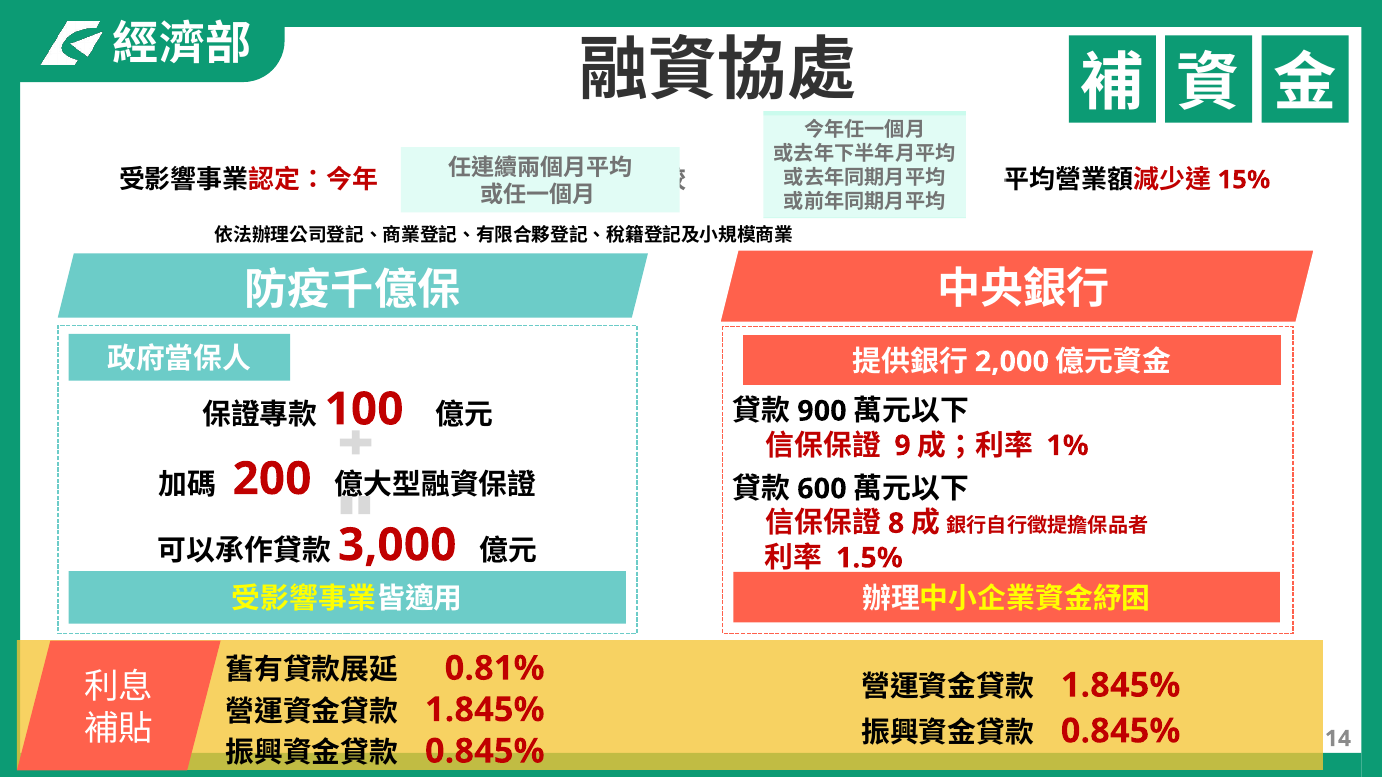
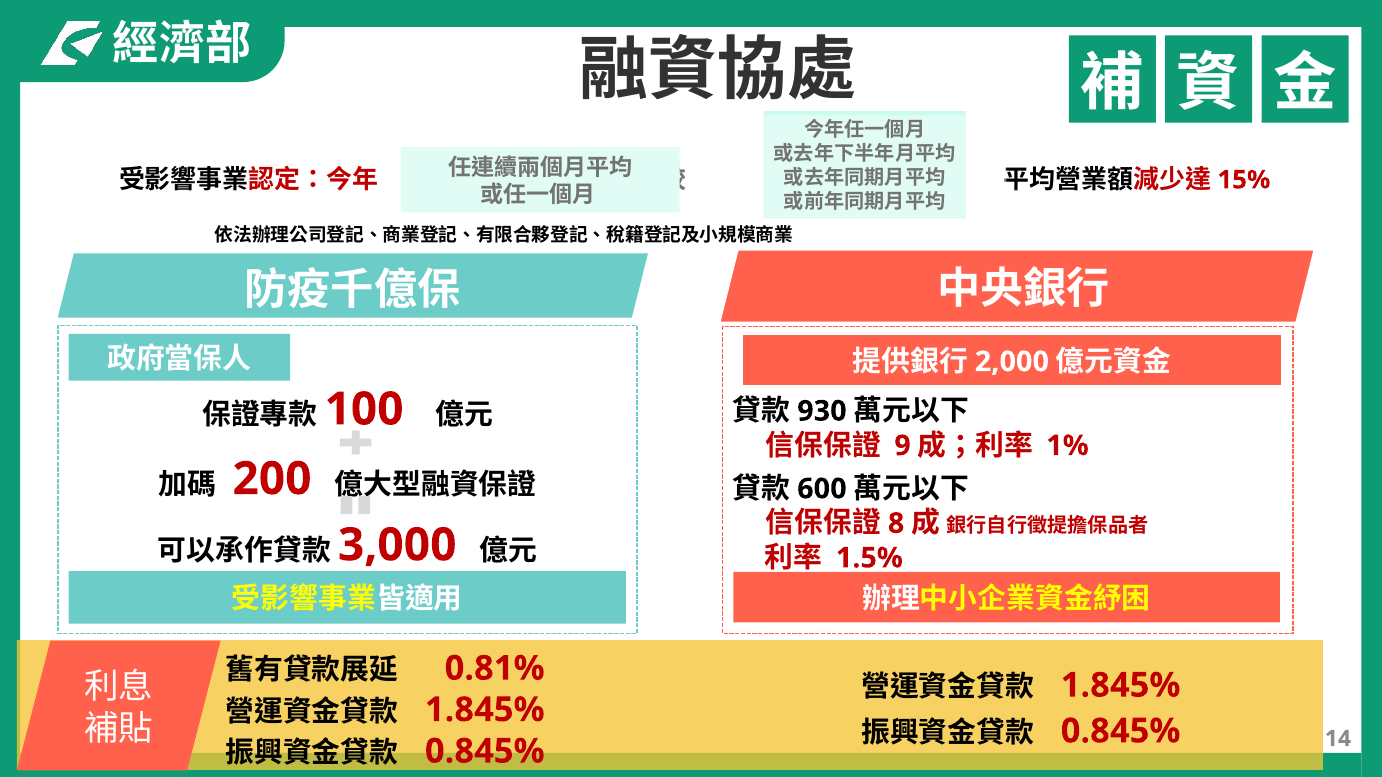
900: 900 -> 930
